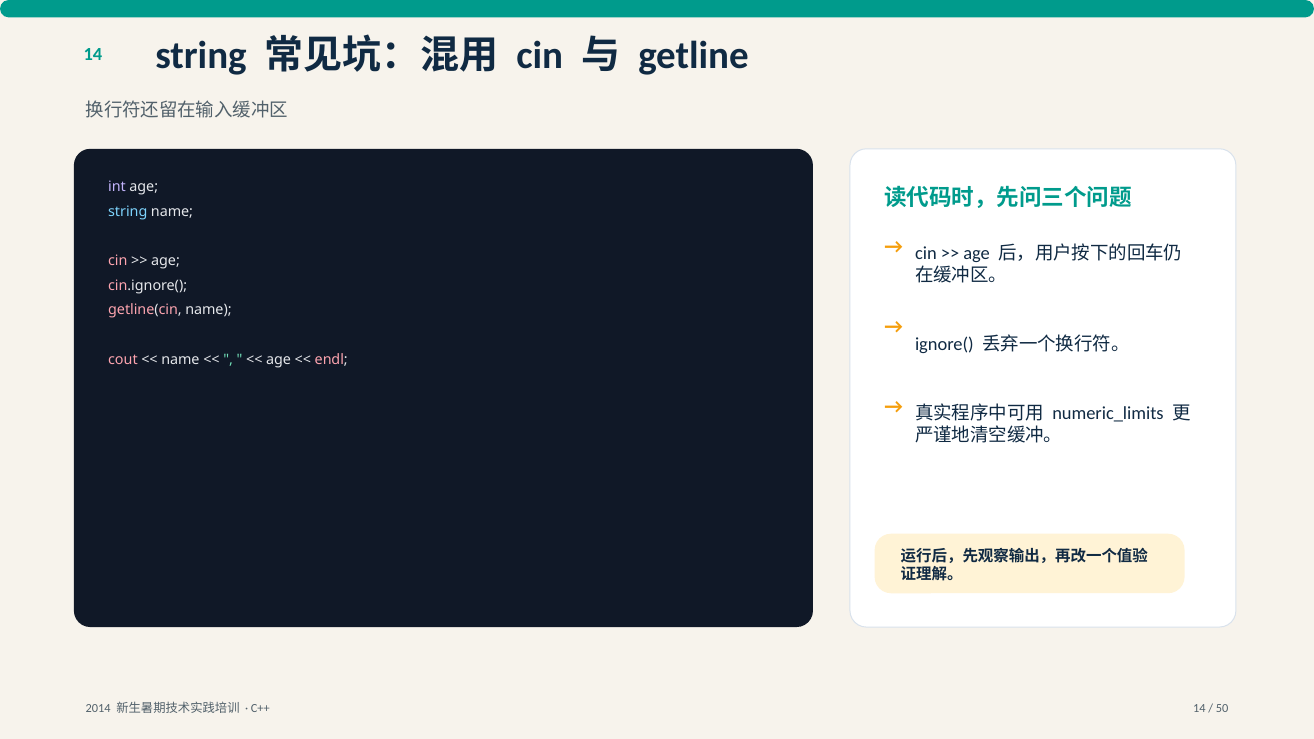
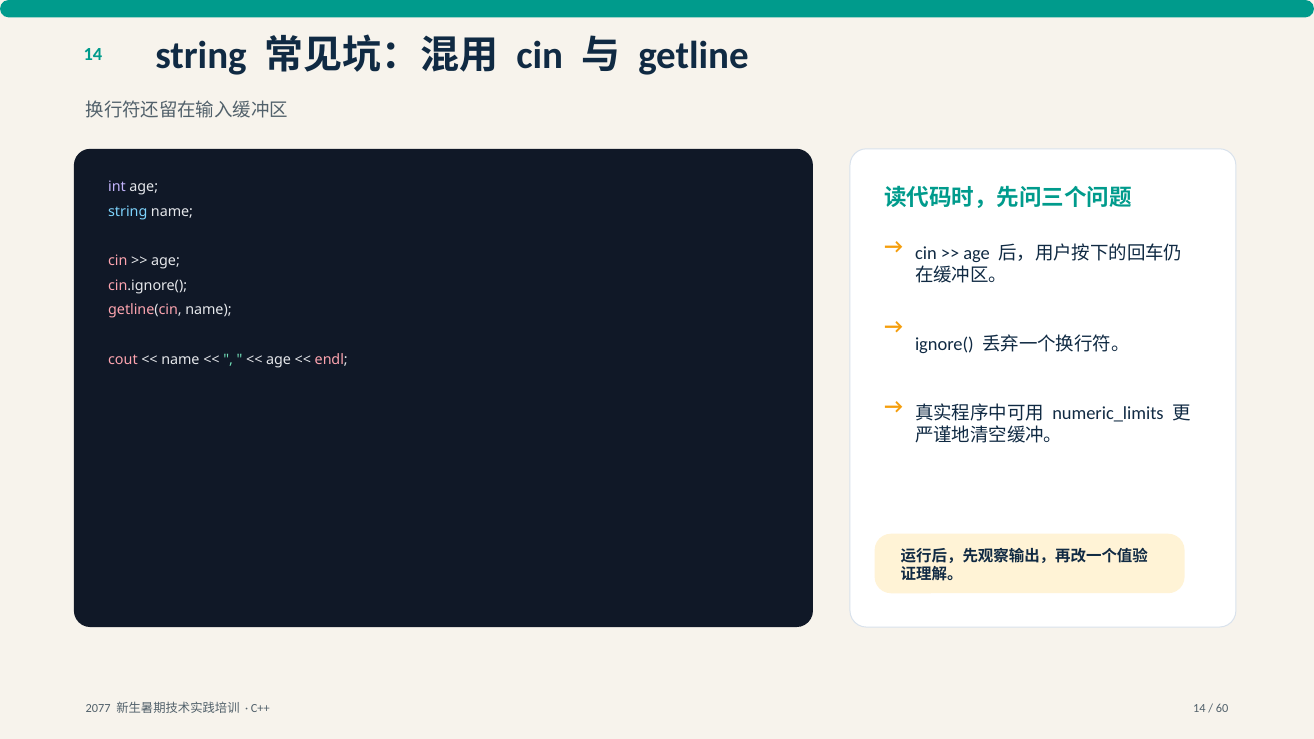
2014: 2014 -> 2077
50: 50 -> 60
